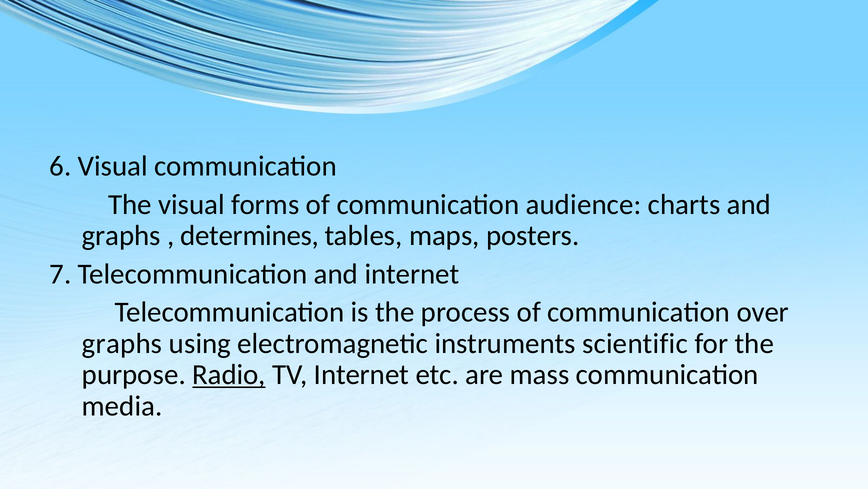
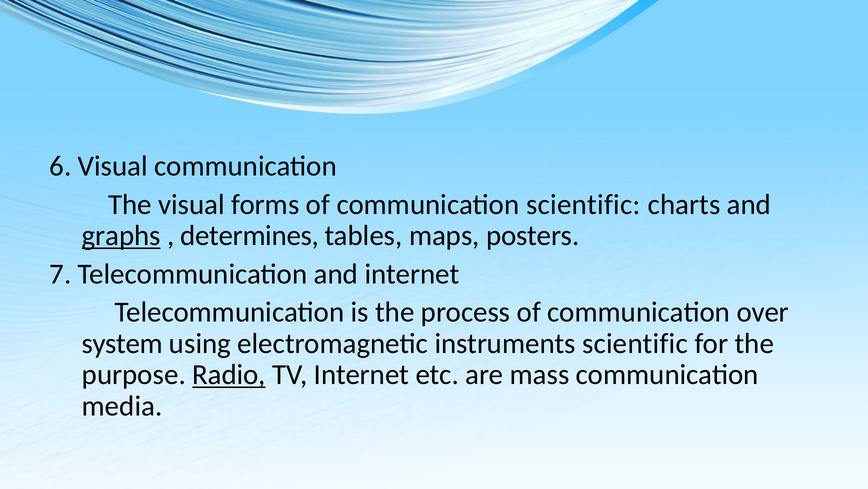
communication audience: audience -> scientific
graphs at (121, 236) underline: none -> present
graphs at (122, 343): graphs -> system
